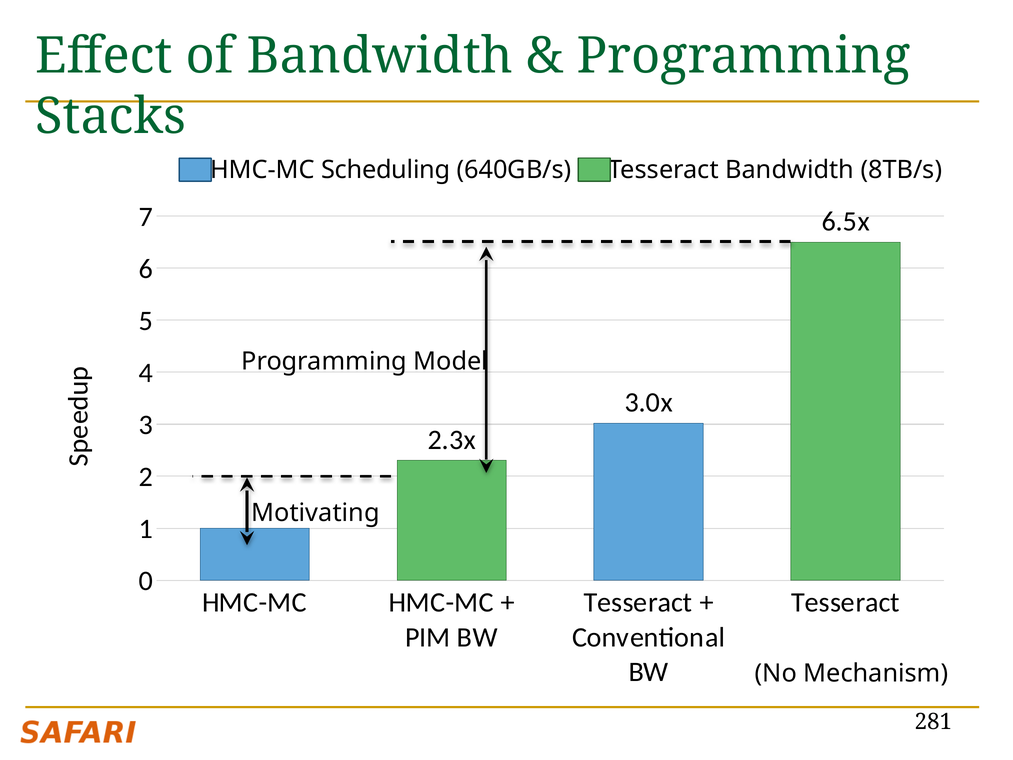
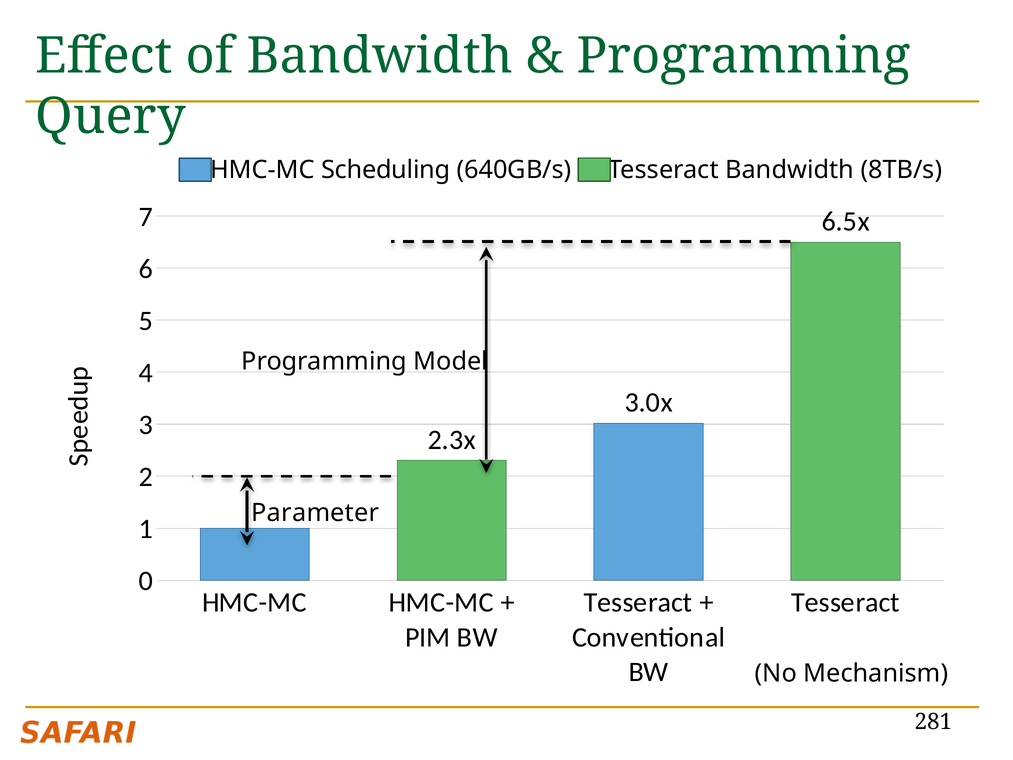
Stacks: Stacks -> Query
Motivating: Motivating -> Parameter
